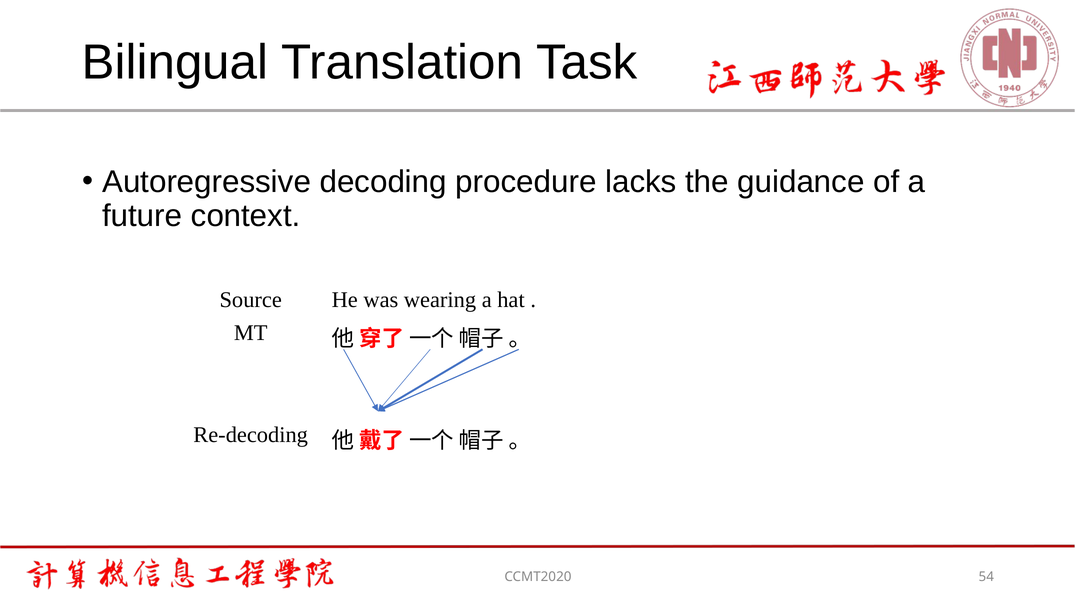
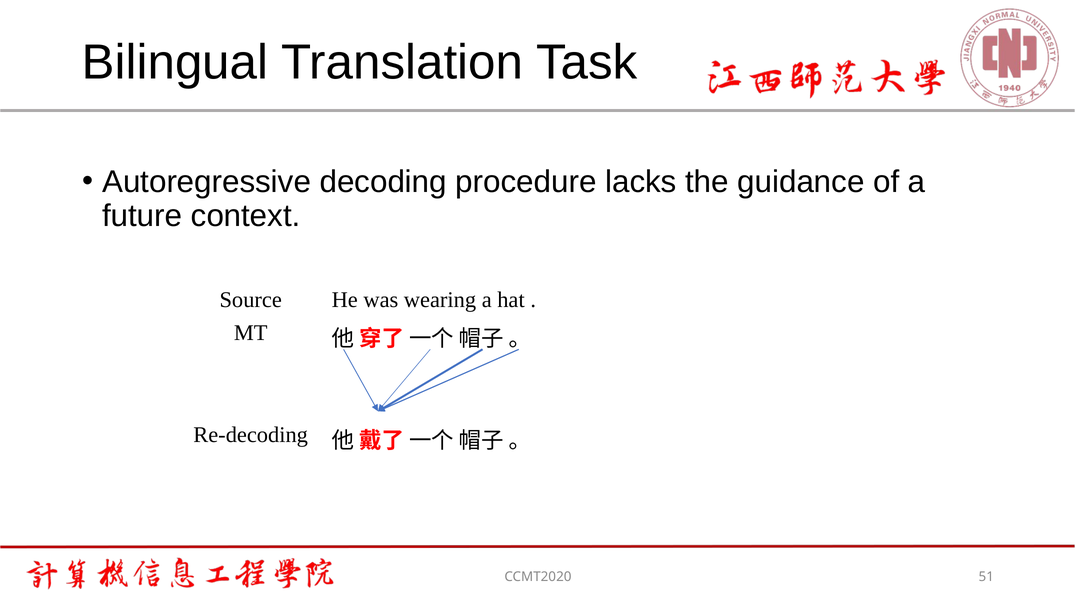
54: 54 -> 51
